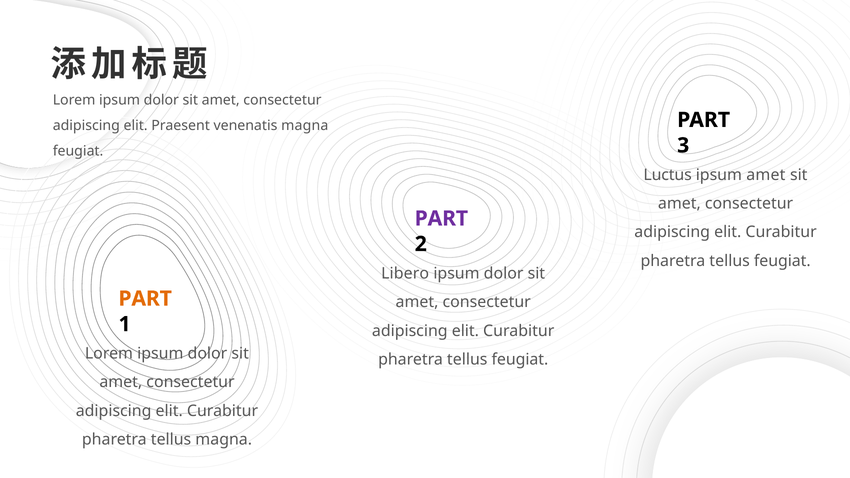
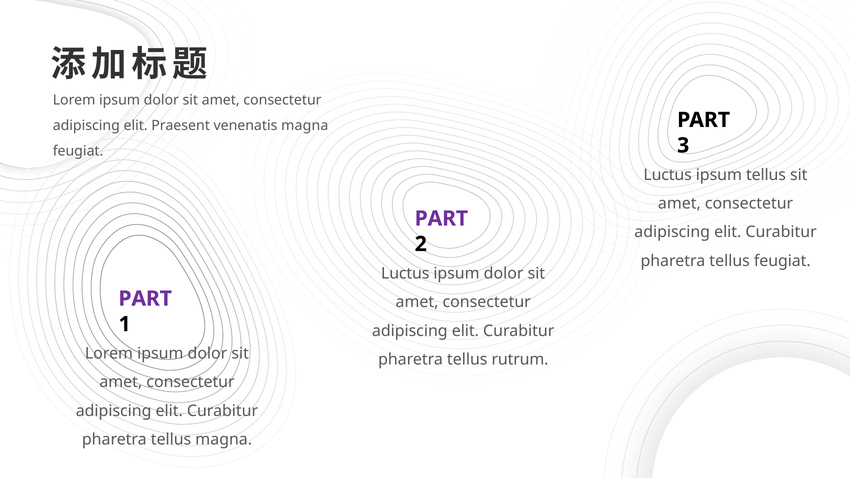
ipsum amet: amet -> tellus
Libero at (405, 273): Libero -> Luctus
PART at (145, 299) colour: orange -> purple
feugiat at (520, 360): feugiat -> rutrum
